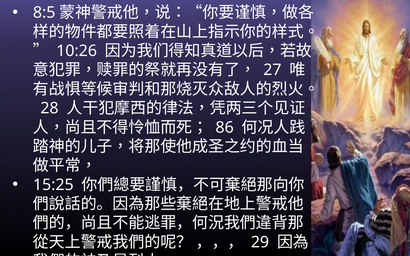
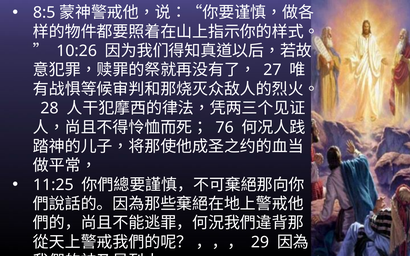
86: 86 -> 76
15:25: 15:25 -> 11:25
